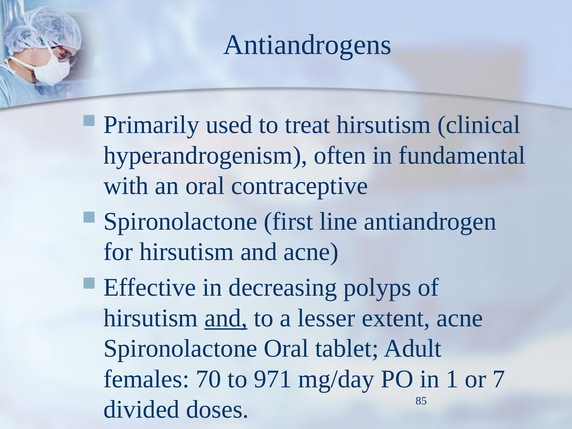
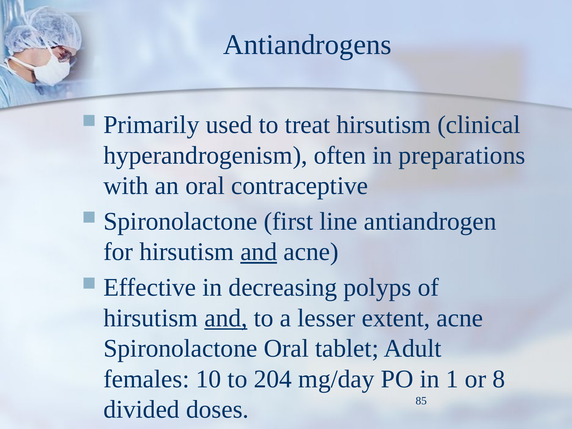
fundamental: fundamental -> preparations
and at (259, 252) underline: none -> present
70: 70 -> 10
971: 971 -> 204
7: 7 -> 8
